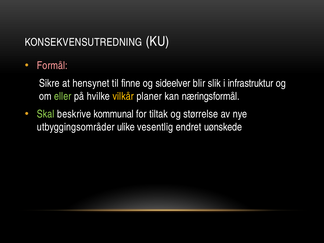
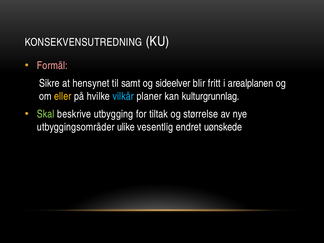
finne: finne -> samt
slik: slik -> fritt
infrastruktur: infrastruktur -> arealplanen
eller colour: light green -> yellow
vilkår colour: yellow -> light blue
næringsformål: næringsformål -> kulturgrunnlag
kommunal: kommunal -> utbygging
